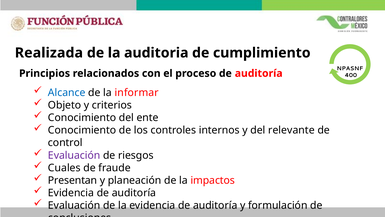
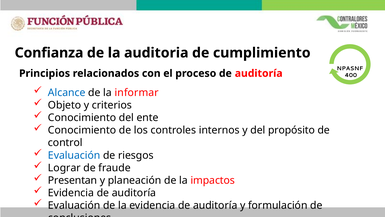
Realizada: Realizada -> Confianza
relevante: relevante -> propósito
Evaluación at (74, 155) colour: purple -> blue
Cuales: Cuales -> Lograr
